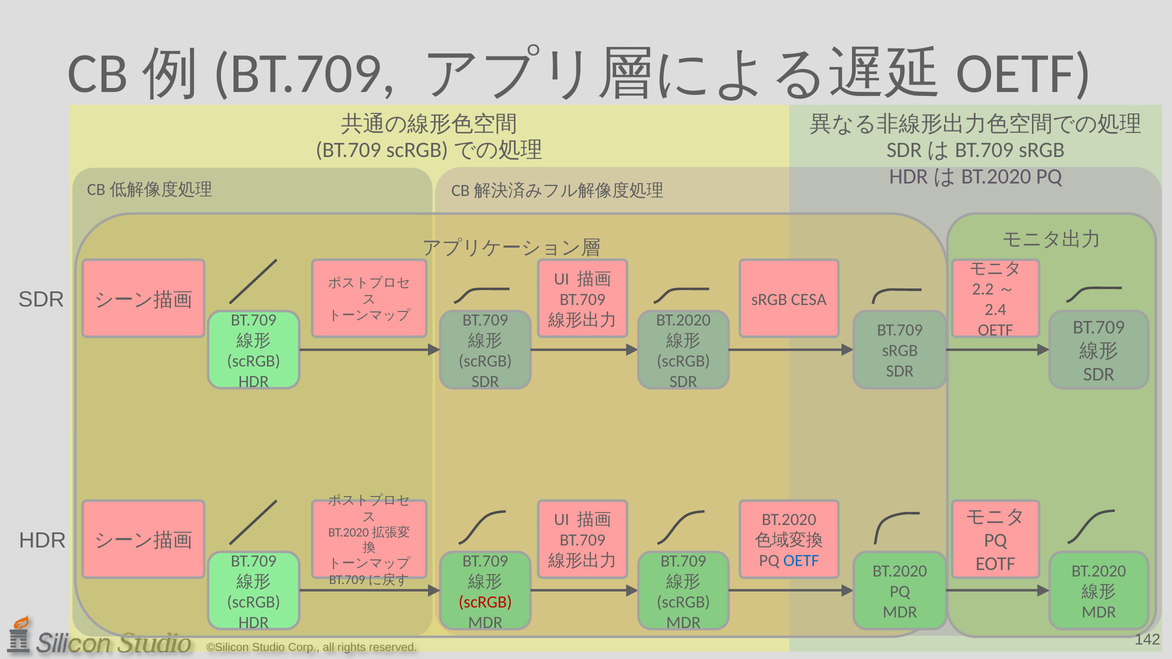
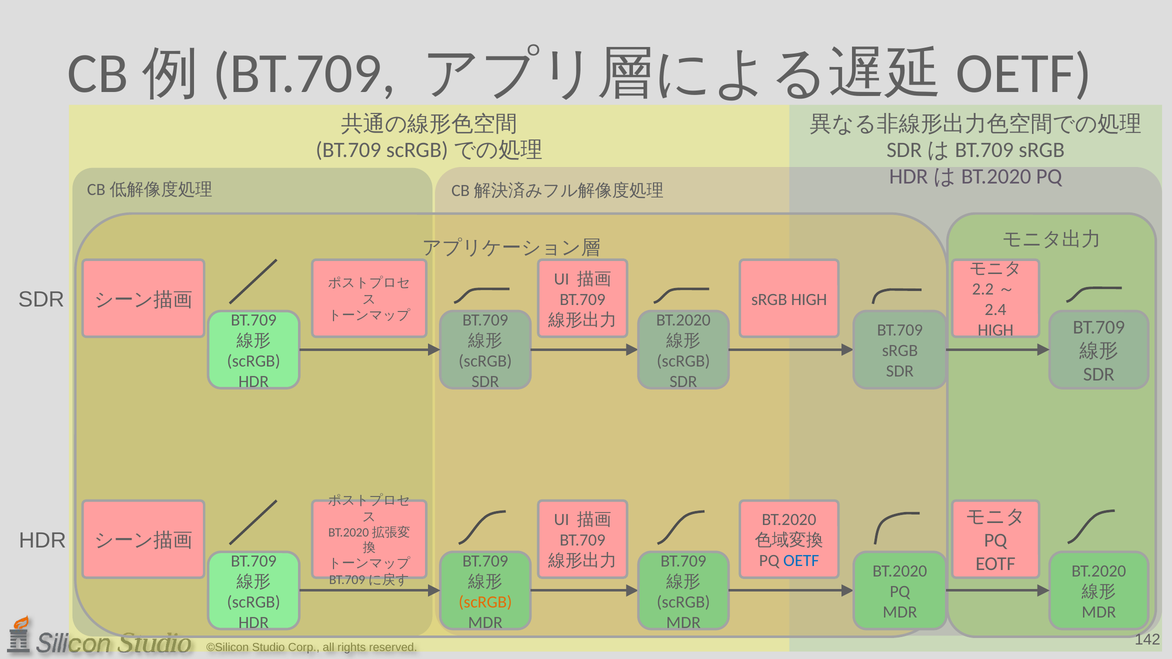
sRGB CESA: CESA -> HIGH
OETF at (996, 330): OETF -> HIGH
scRGB at (485, 602) colour: red -> orange
